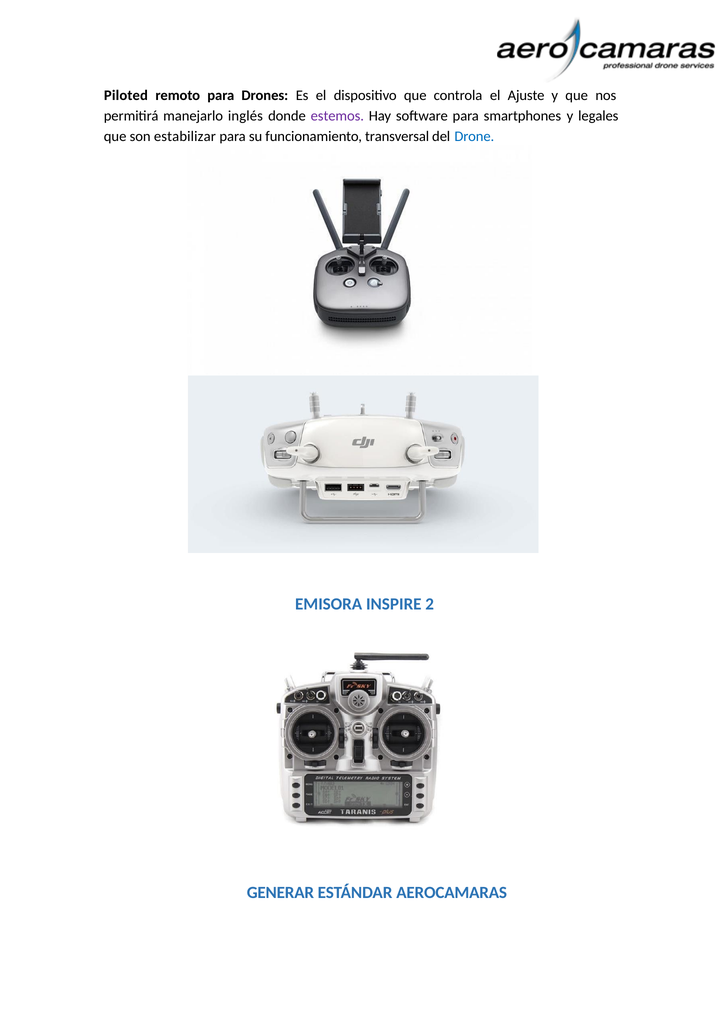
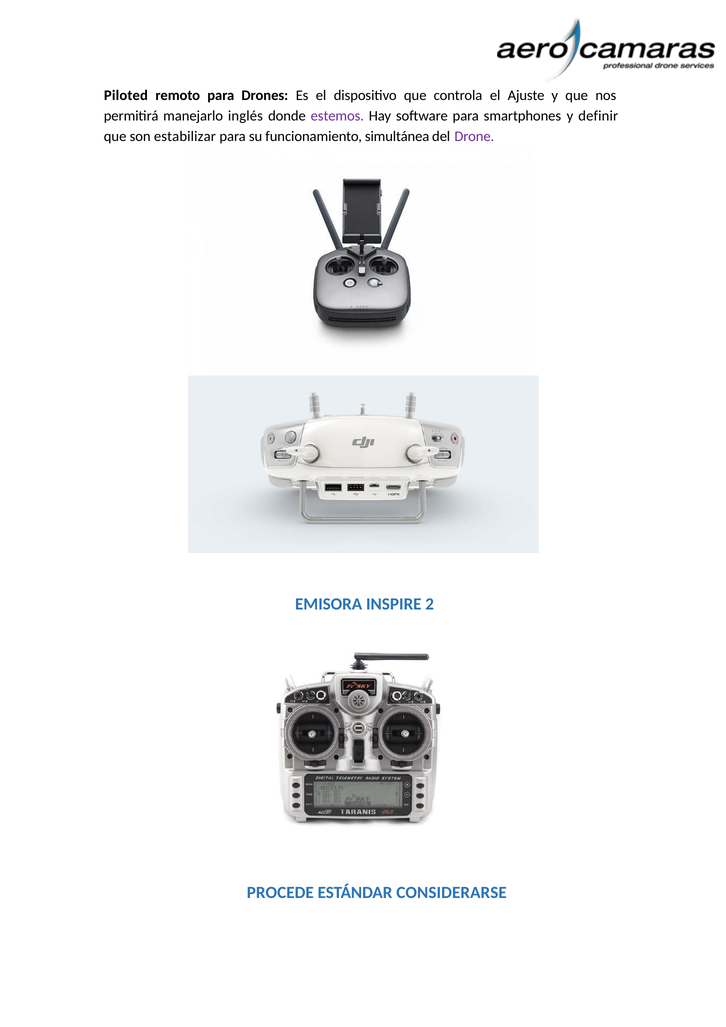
legales: legales -> definir
transversal: transversal -> simultánea
Drone colour: blue -> purple
GENERAR: GENERAR -> PROCEDE
AEROCAMARAS: AEROCAMARAS -> CONSIDERARSE
